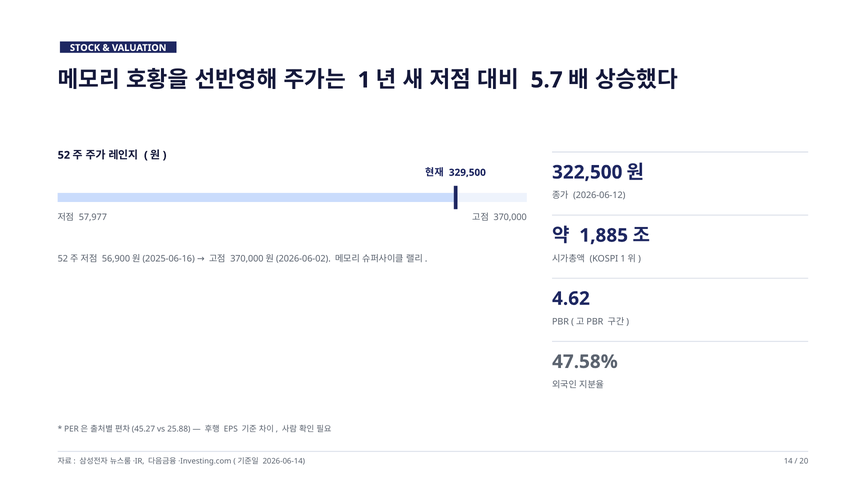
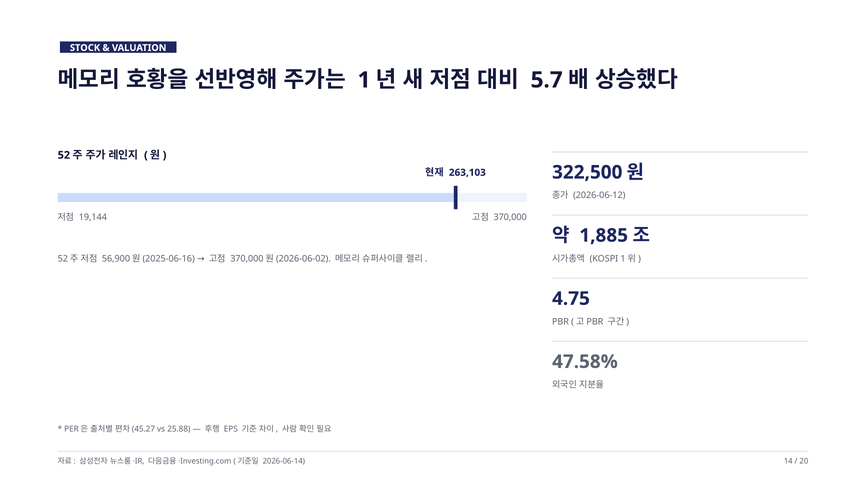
329,500: 329,500 -> 263,103
57,977: 57,977 -> 19,144
4.62: 4.62 -> 4.75
